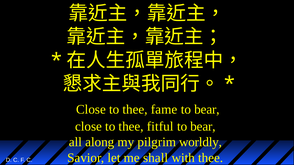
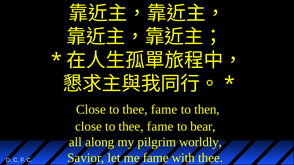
bear at (207, 110): bear -> then
fitful at (160, 127): fitful -> fame
me shall: shall -> fame
